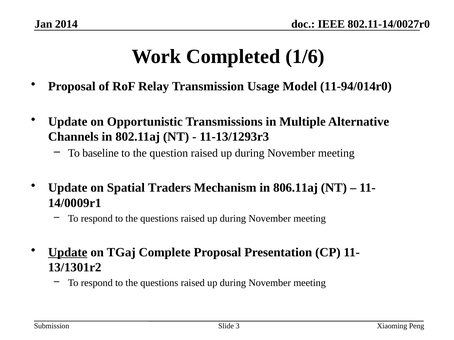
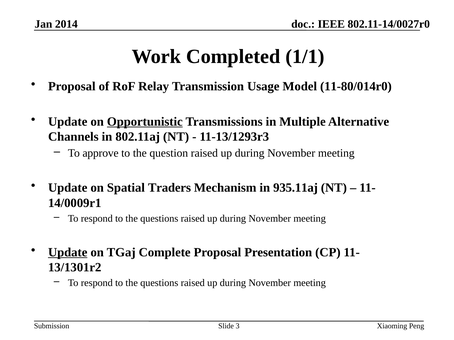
1/6: 1/6 -> 1/1
11-94/014r0: 11-94/014r0 -> 11-80/014r0
Opportunistic underline: none -> present
baseline: baseline -> approve
806.11aj: 806.11aj -> 935.11aj
